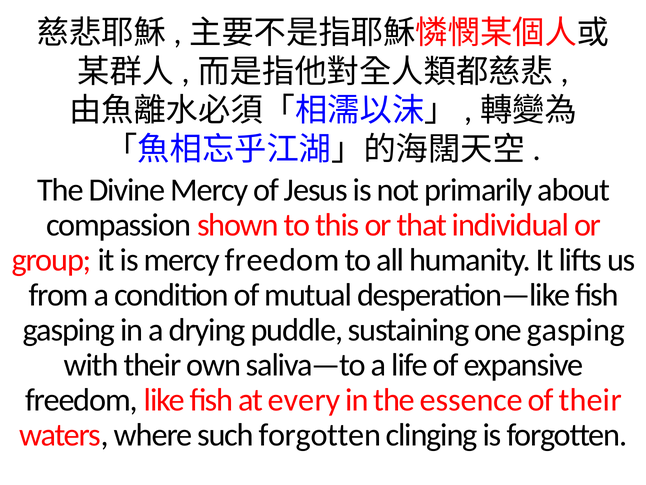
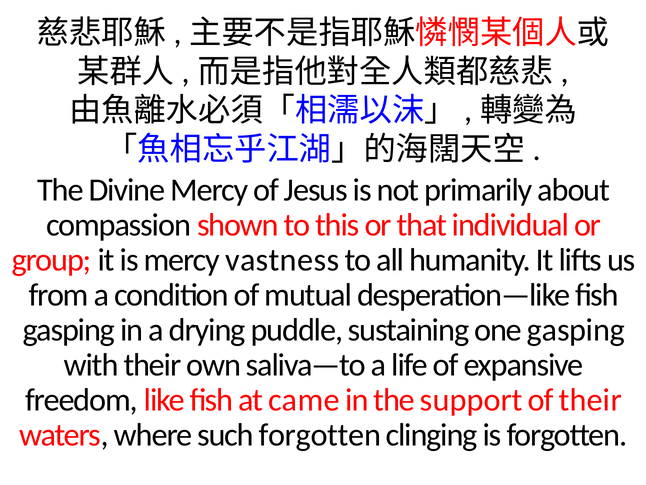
mercy freedom: freedom -> vastness
every: every -> came
essence: essence -> support
